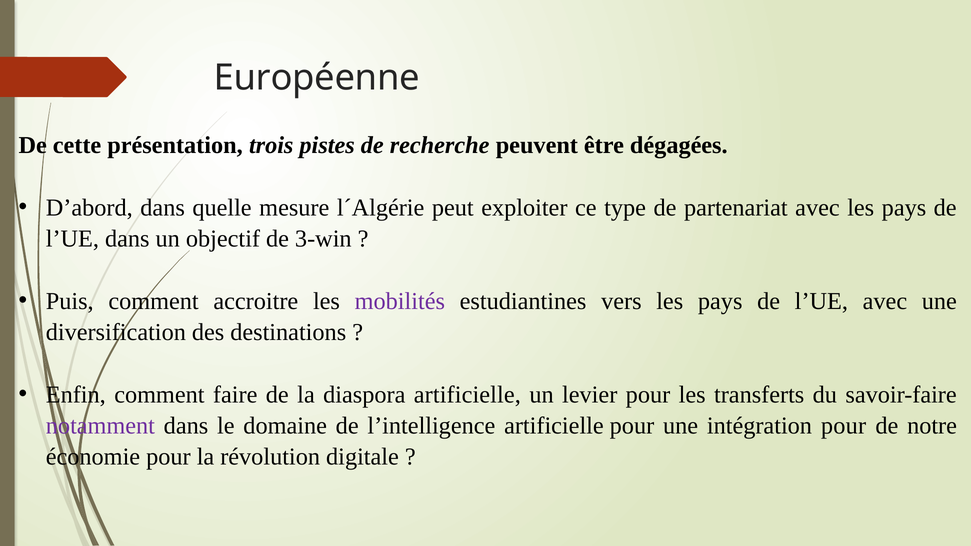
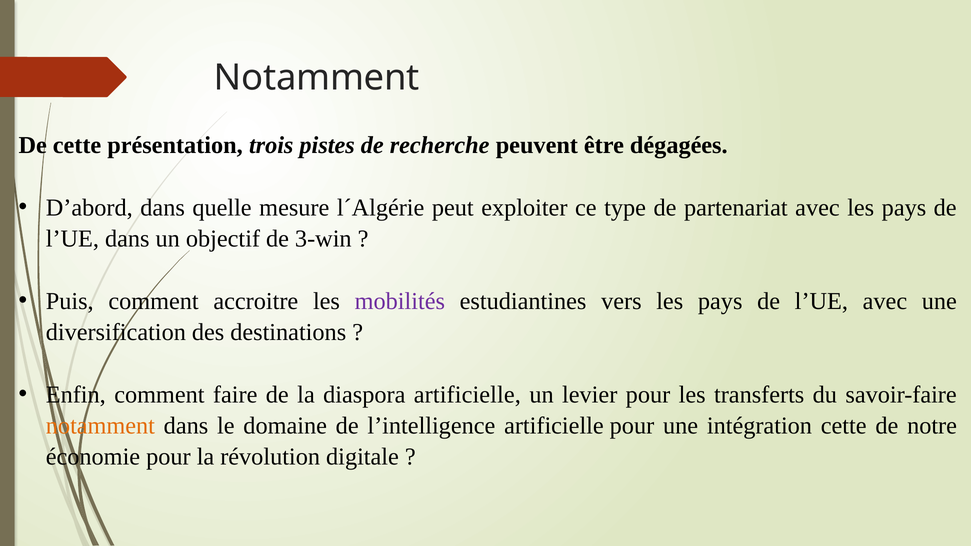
Européenne at (317, 78): Européenne -> Notamment
notamment at (100, 426) colour: purple -> orange
intégration pour: pour -> cette
